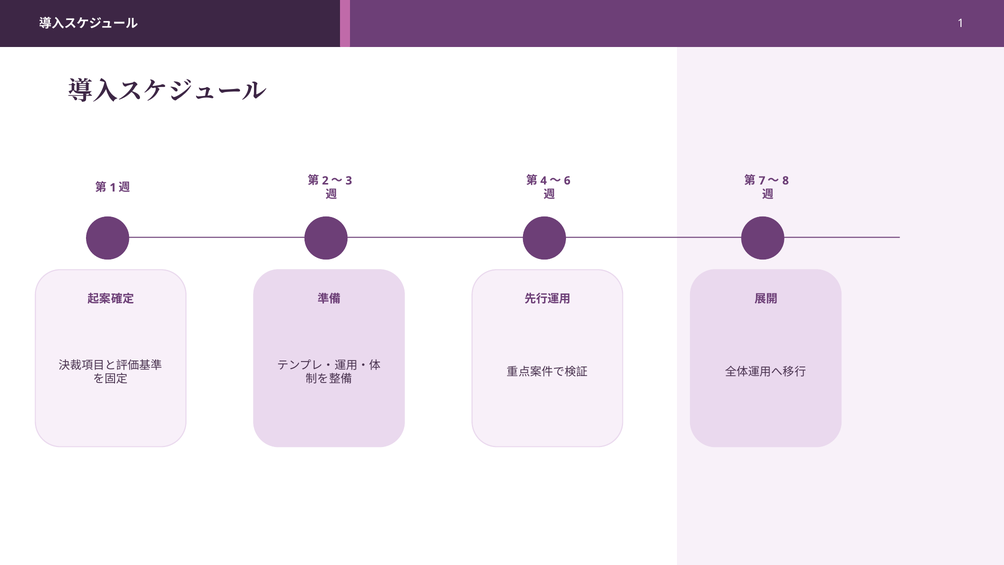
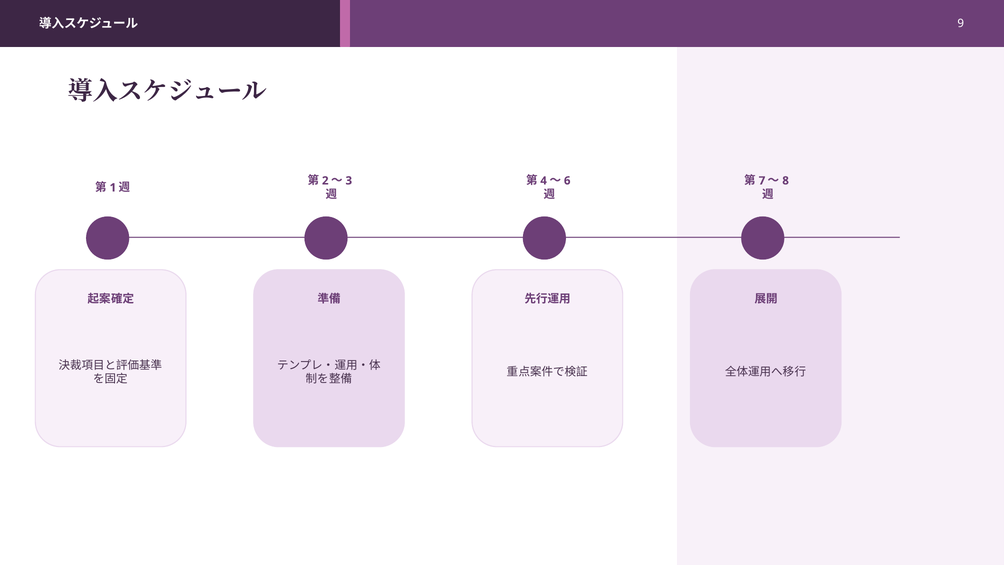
1 at (961, 23): 1 -> 9
